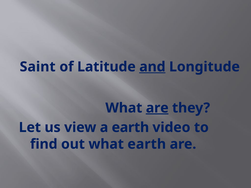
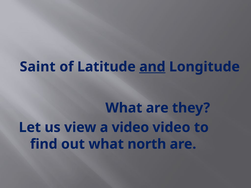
are at (157, 108) underline: present -> none
a earth: earth -> video
what earth: earth -> north
